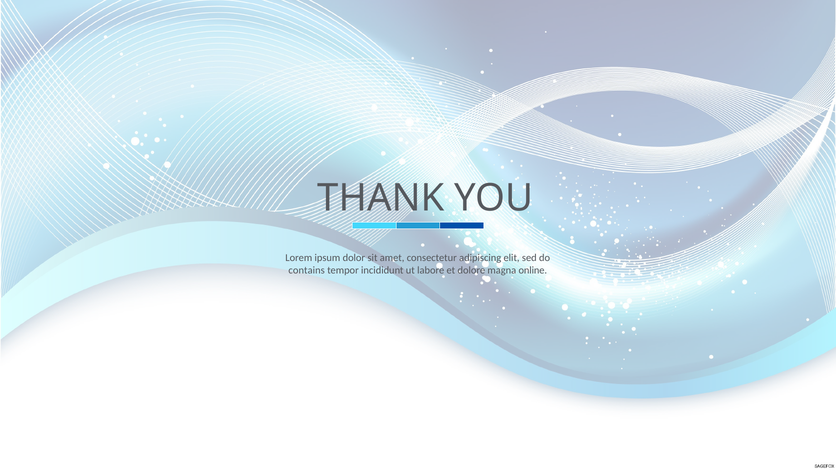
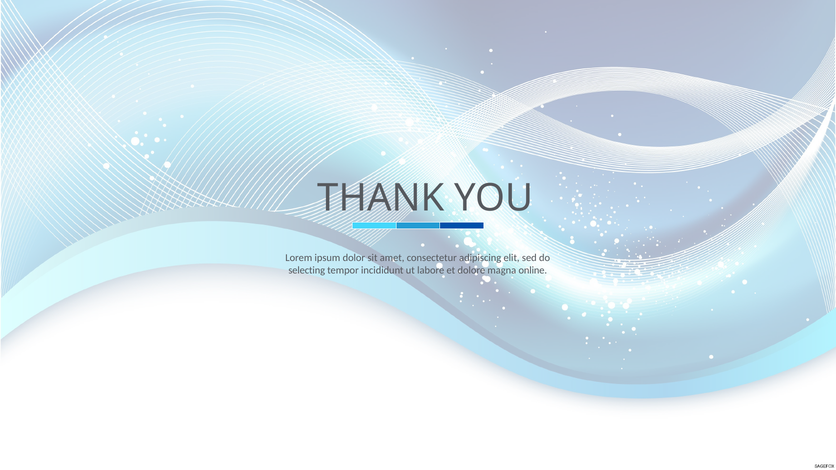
contains: contains -> selecting
